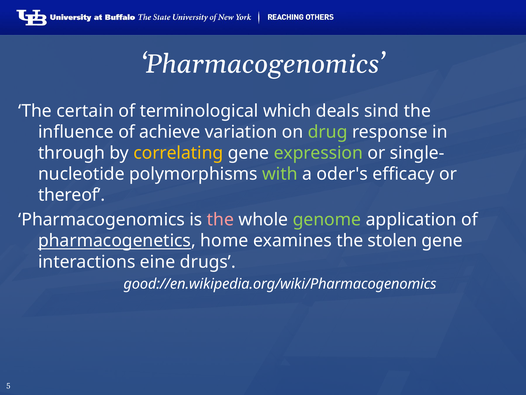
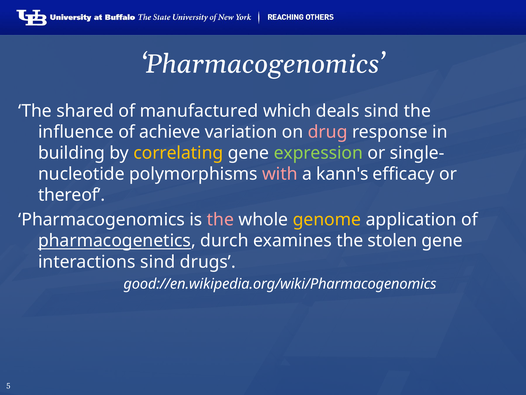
certain: certain -> shared
terminological: terminological -> manufactured
drug colour: light green -> pink
through: through -> building
with colour: light green -> pink
oder's: oder's -> kann's
genome colour: light green -> yellow
home: home -> durch
interactions eine: eine -> sind
